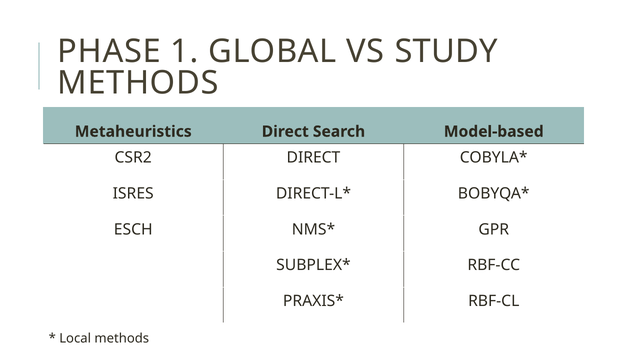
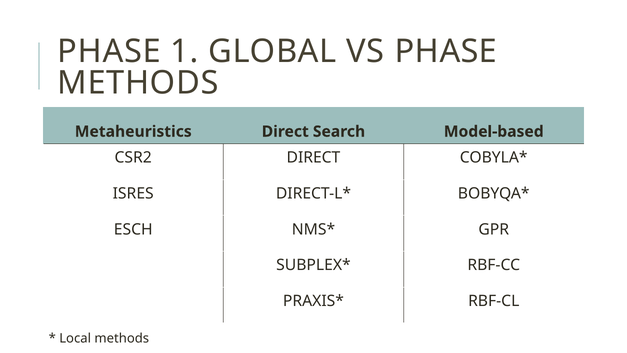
VS STUDY: STUDY -> PHASE
